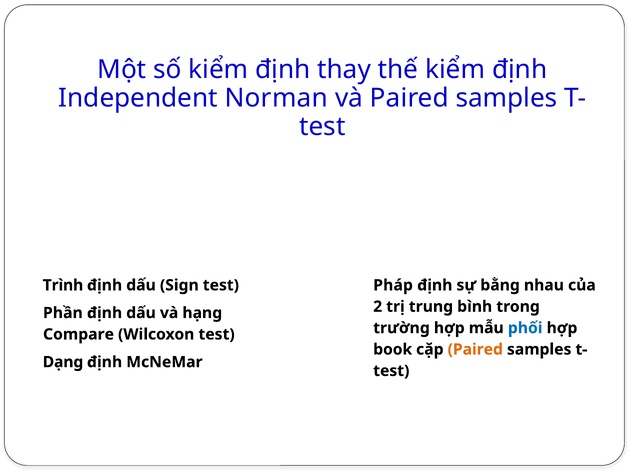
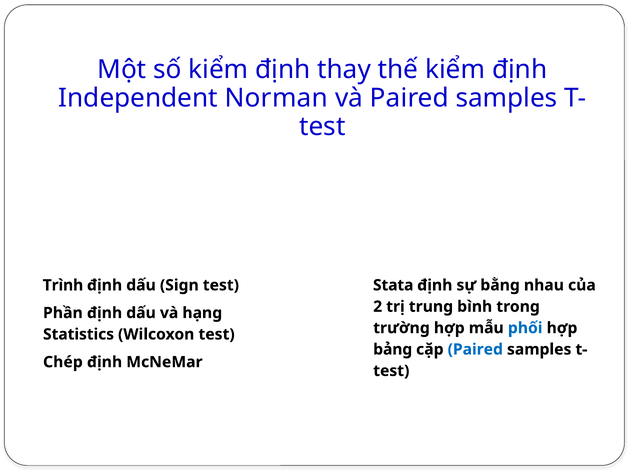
Pháp: Pháp -> Stata
Compare: Compare -> Statistics
book: book -> bảng
Paired colour: orange -> blue
Dạng: Dạng -> Chép
